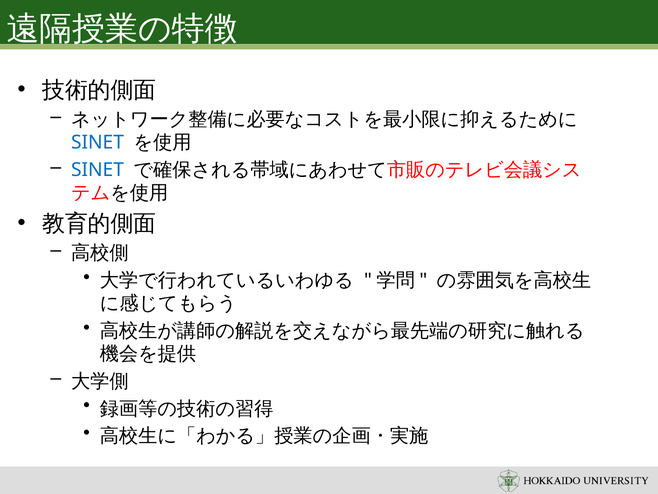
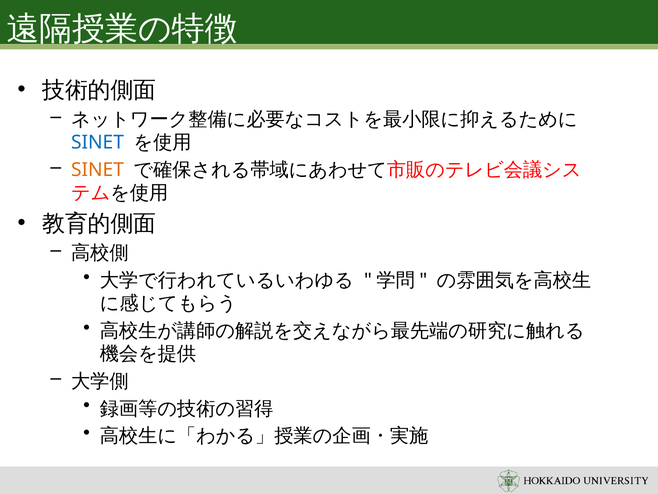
SINET at (97, 170) colour: blue -> orange
